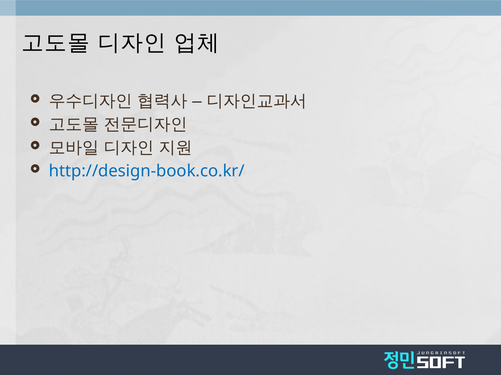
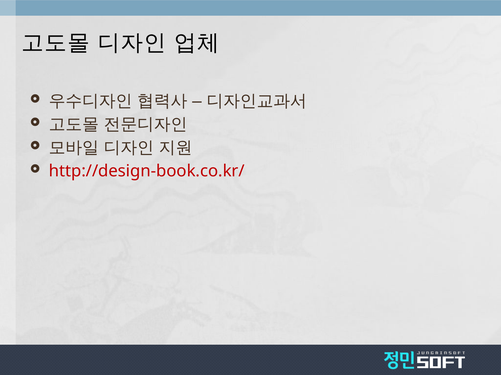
http://design-book.co.kr/ colour: blue -> red
